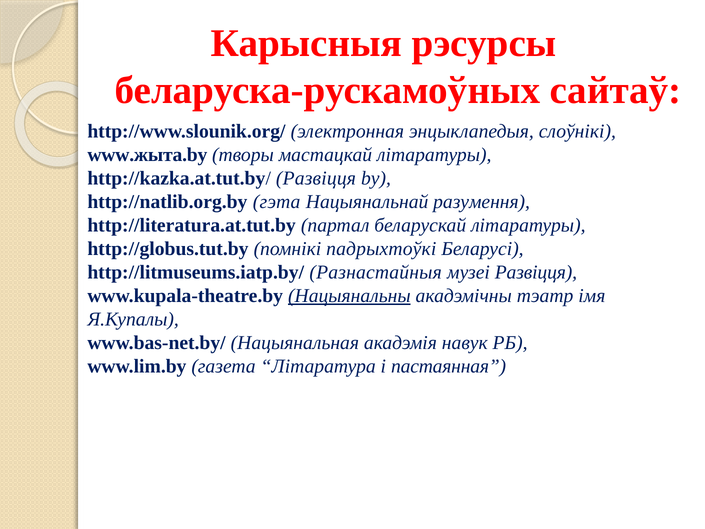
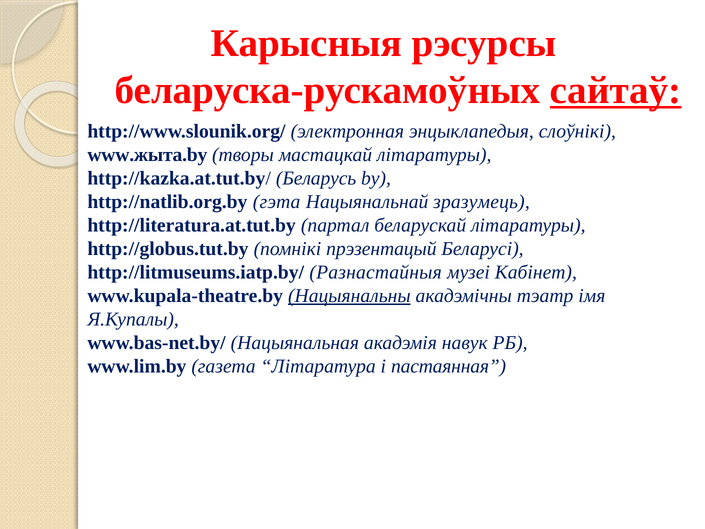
сайтаў underline: none -> present
http://kazka.at.tut.by/ Развіцця: Развіцця -> Беларусь
разумення: разумення -> зразумець
падрыхтоўкі: падрыхтоўкі -> прэзентацый
музеі Развіцця: Развіцця -> Кабінет
